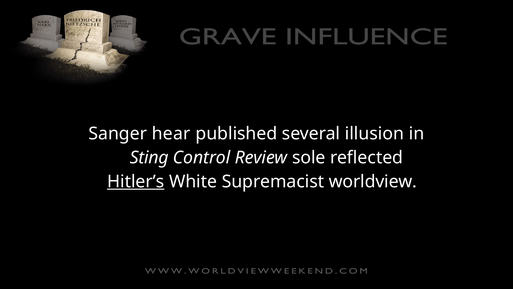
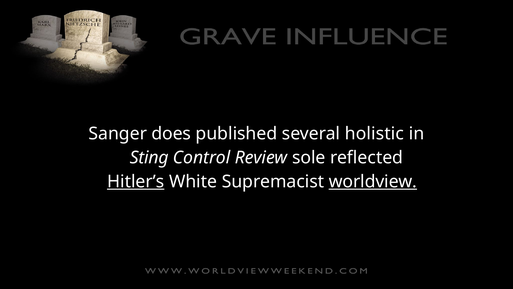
hear: hear -> does
illusion: illusion -> holistic
worldview underline: none -> present
